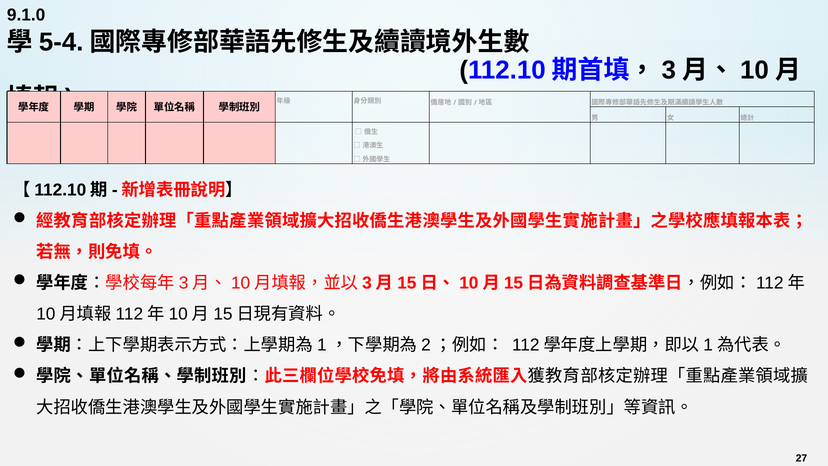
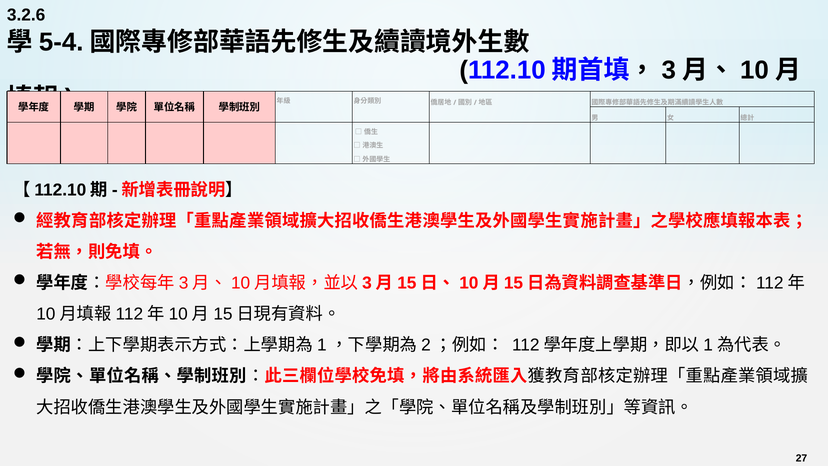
9.1.0: 9.1.0 -> 3.2.6
